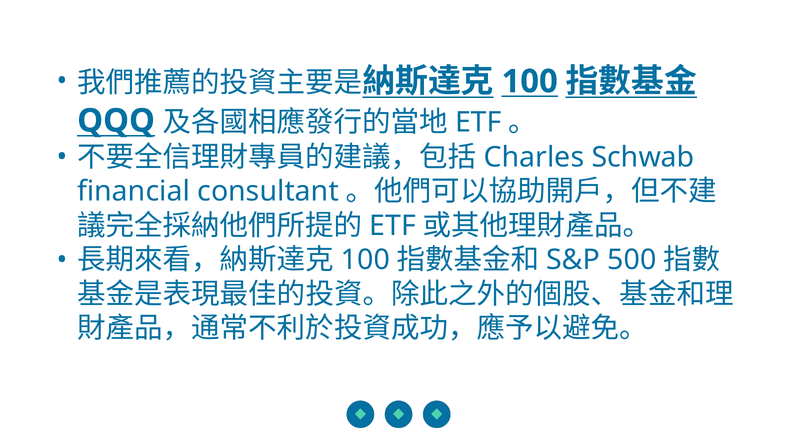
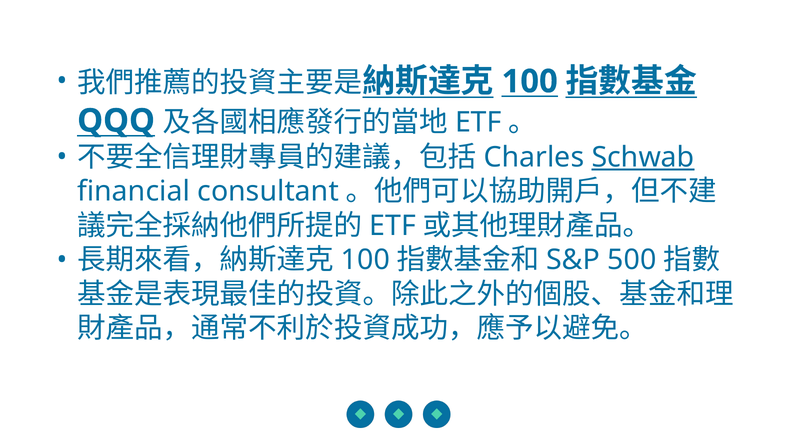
Schwab underline: none -> present
